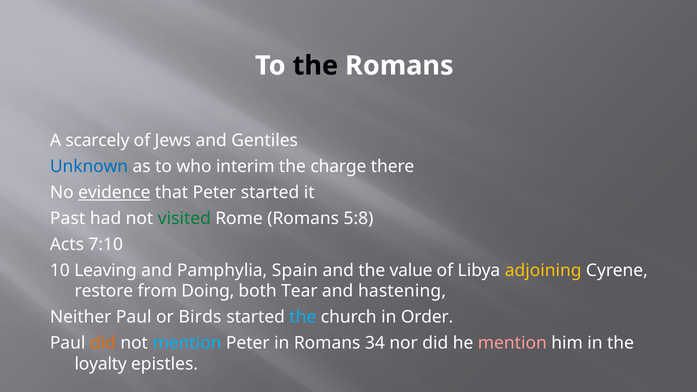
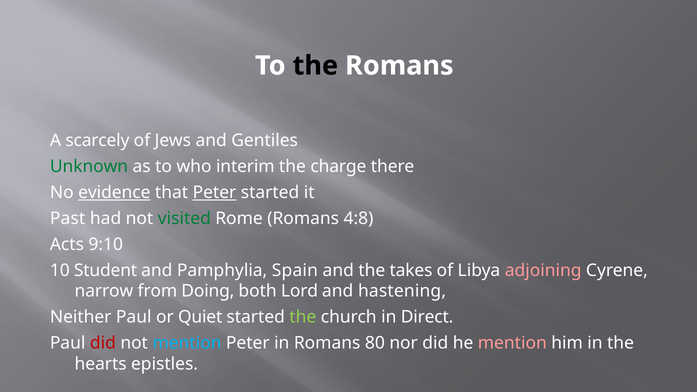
Unknown colour: blue -> green
Peter at (214, 193) underline: none -> present
5:8: 5:8 -> 4:8
7:10: 7:10 -> 9:10
Leaving: Leaving -> Student
value: value -> takes
adjoining colour: yellow -> pink
restore: restore -> narrow
Tear: Tear -> Lord
Birds: Birds -> Quiet
the at (303, 317) colour: light blue -> light green
Order: Order -> Direct
did at (103, 343) colour: orange -> red
34: 34 -> 80
loyalty: loyalty -> hearts
